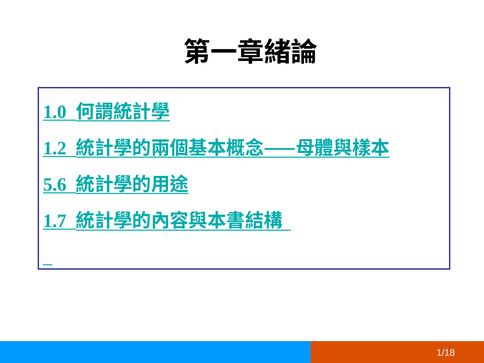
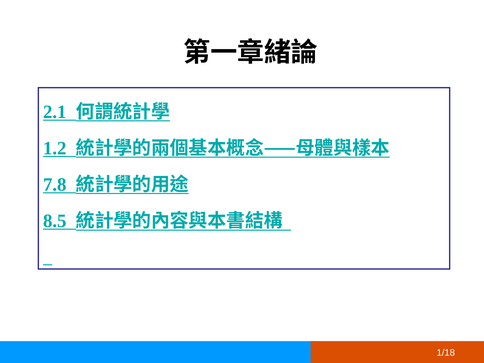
1.0: 1.0 -> 2.1
5.6: 5.6 -> 7.8
1.7: 1.7 -> 8.5
